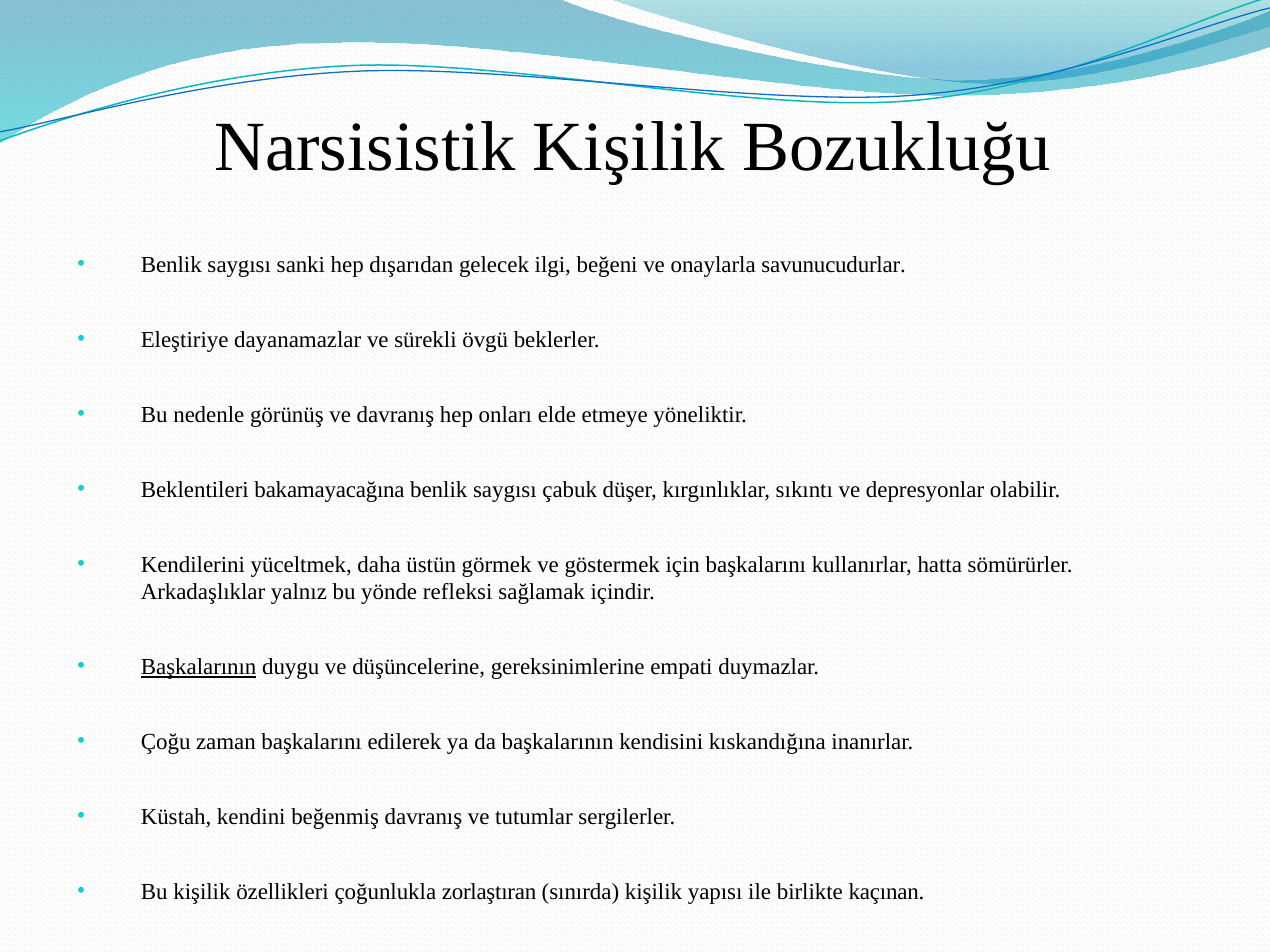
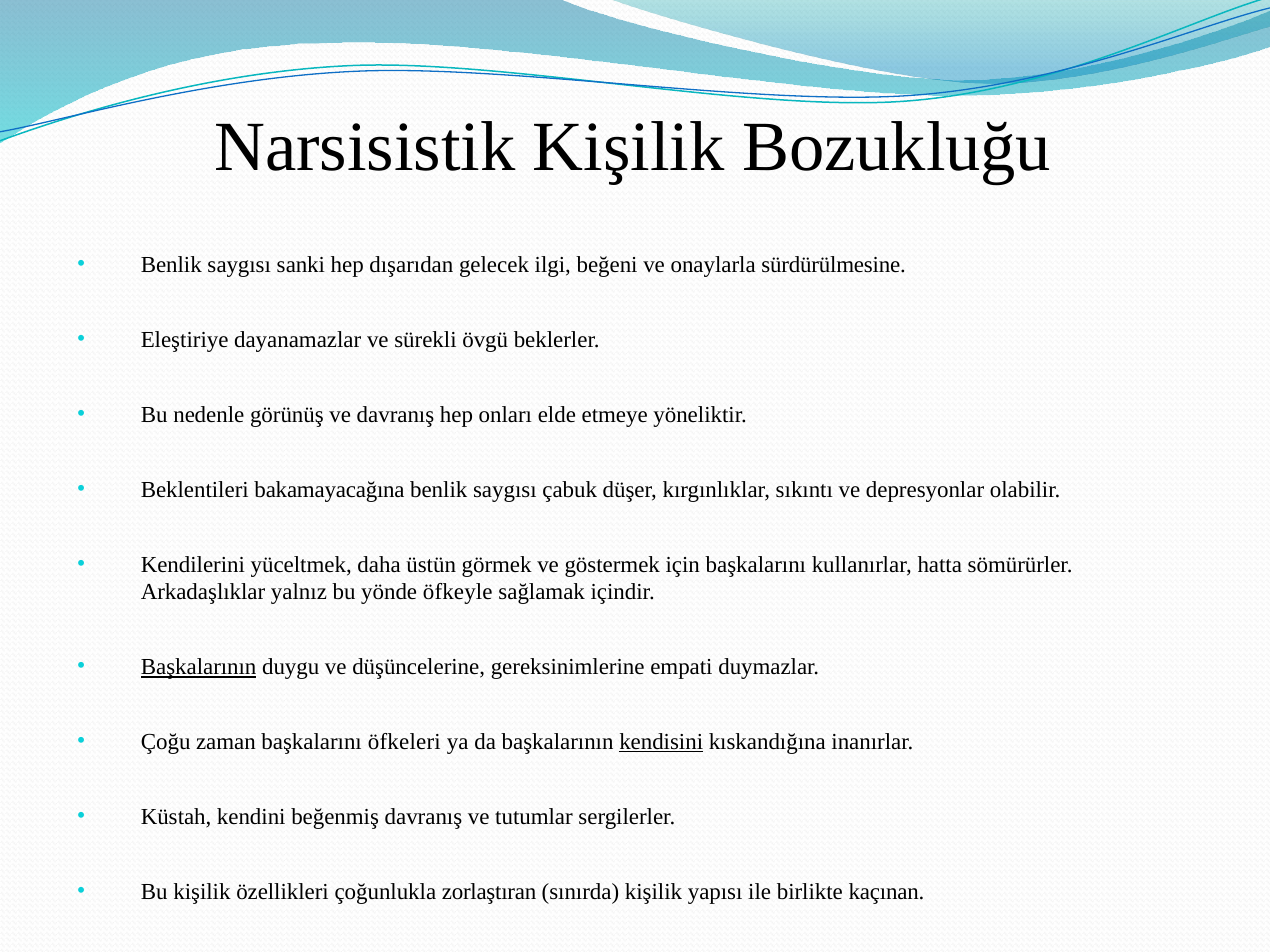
savunucudurlar: savunucudurlar -> sürdürülmesine
refleksi: refleksi -> öfkeyle
edilerek: edilerek -> öfkeleri
kendisini underline: none -> present
